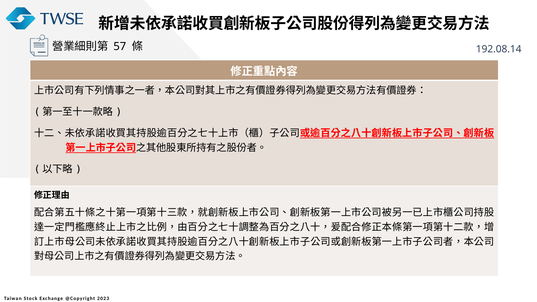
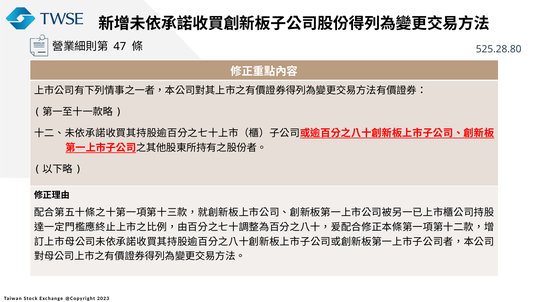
57: 57 -> 47
192.08.14: 192.08.14 -> 525.28.80
